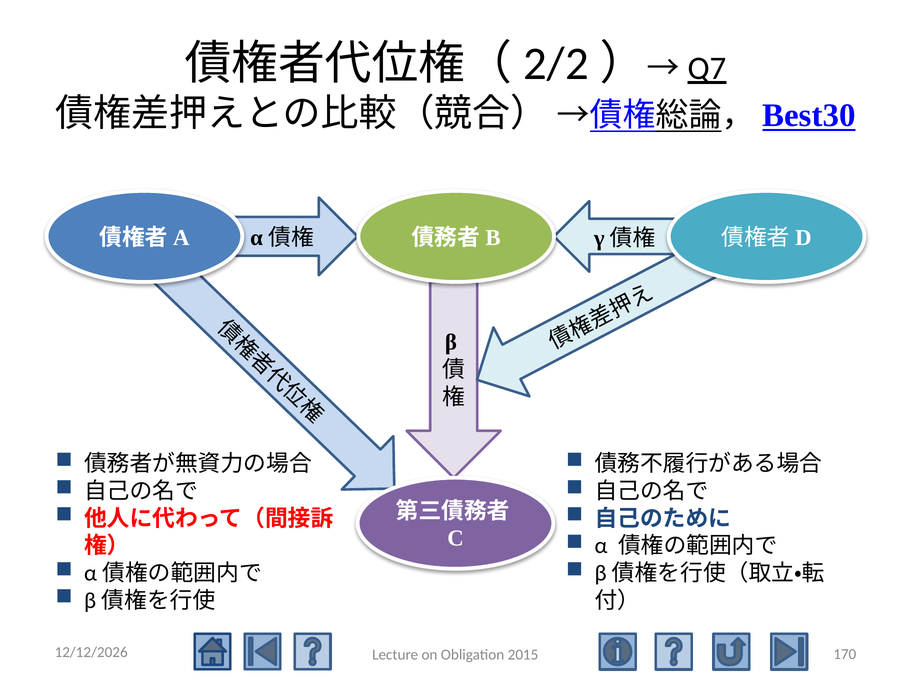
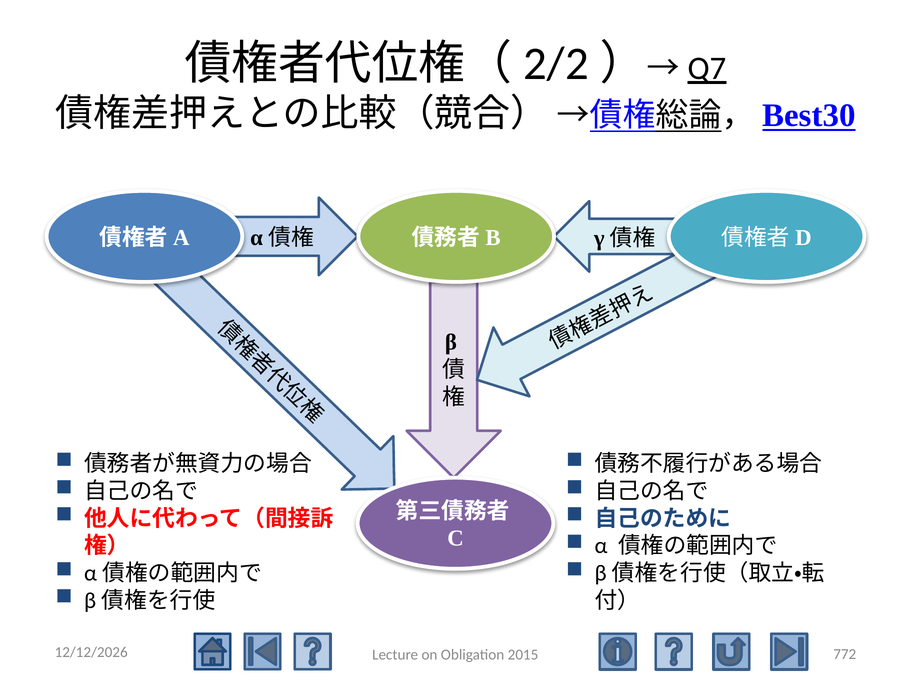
170: 170 -> 772
